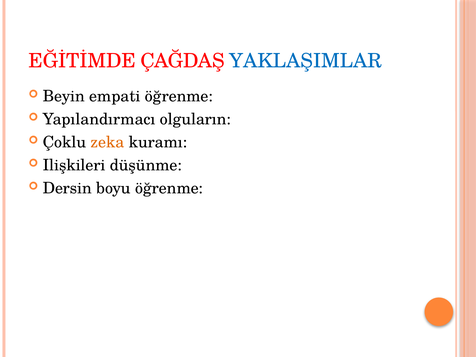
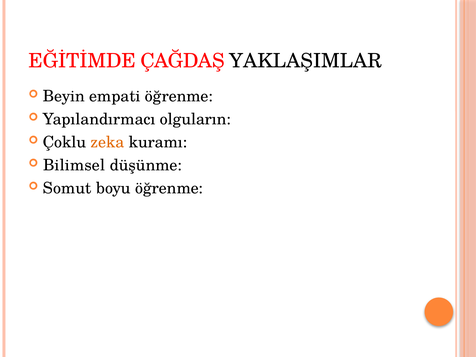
YAKLAŞIMLAR colour: blue -> black
Ilişkileri: Ilişkileri -> Bilimsel
Dersin: Dersin -> Somut
